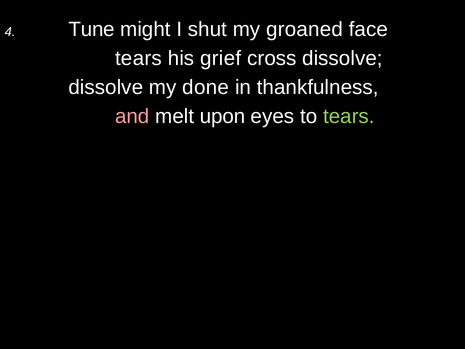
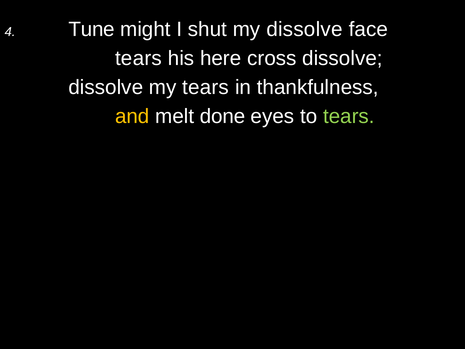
my groaned: groaned -> dissolve
grief: grief -> here
my done: done -> tears
and colour: pink -> yellow
upon: upon -> done
